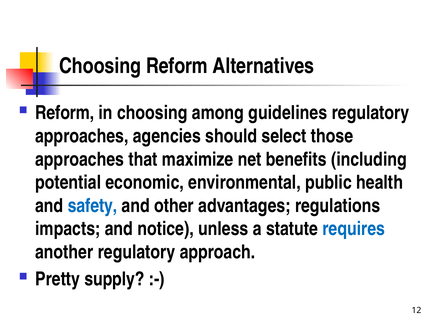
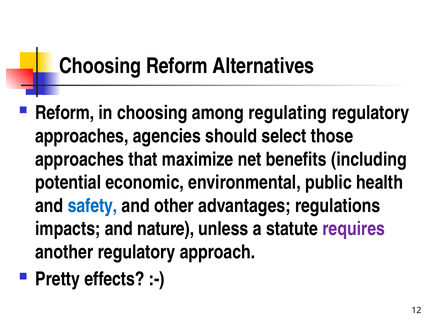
guidelines: guidelines -> regulating
notice: notice -> nature
requires colour: blue -> purple
supply: supply -> effects
